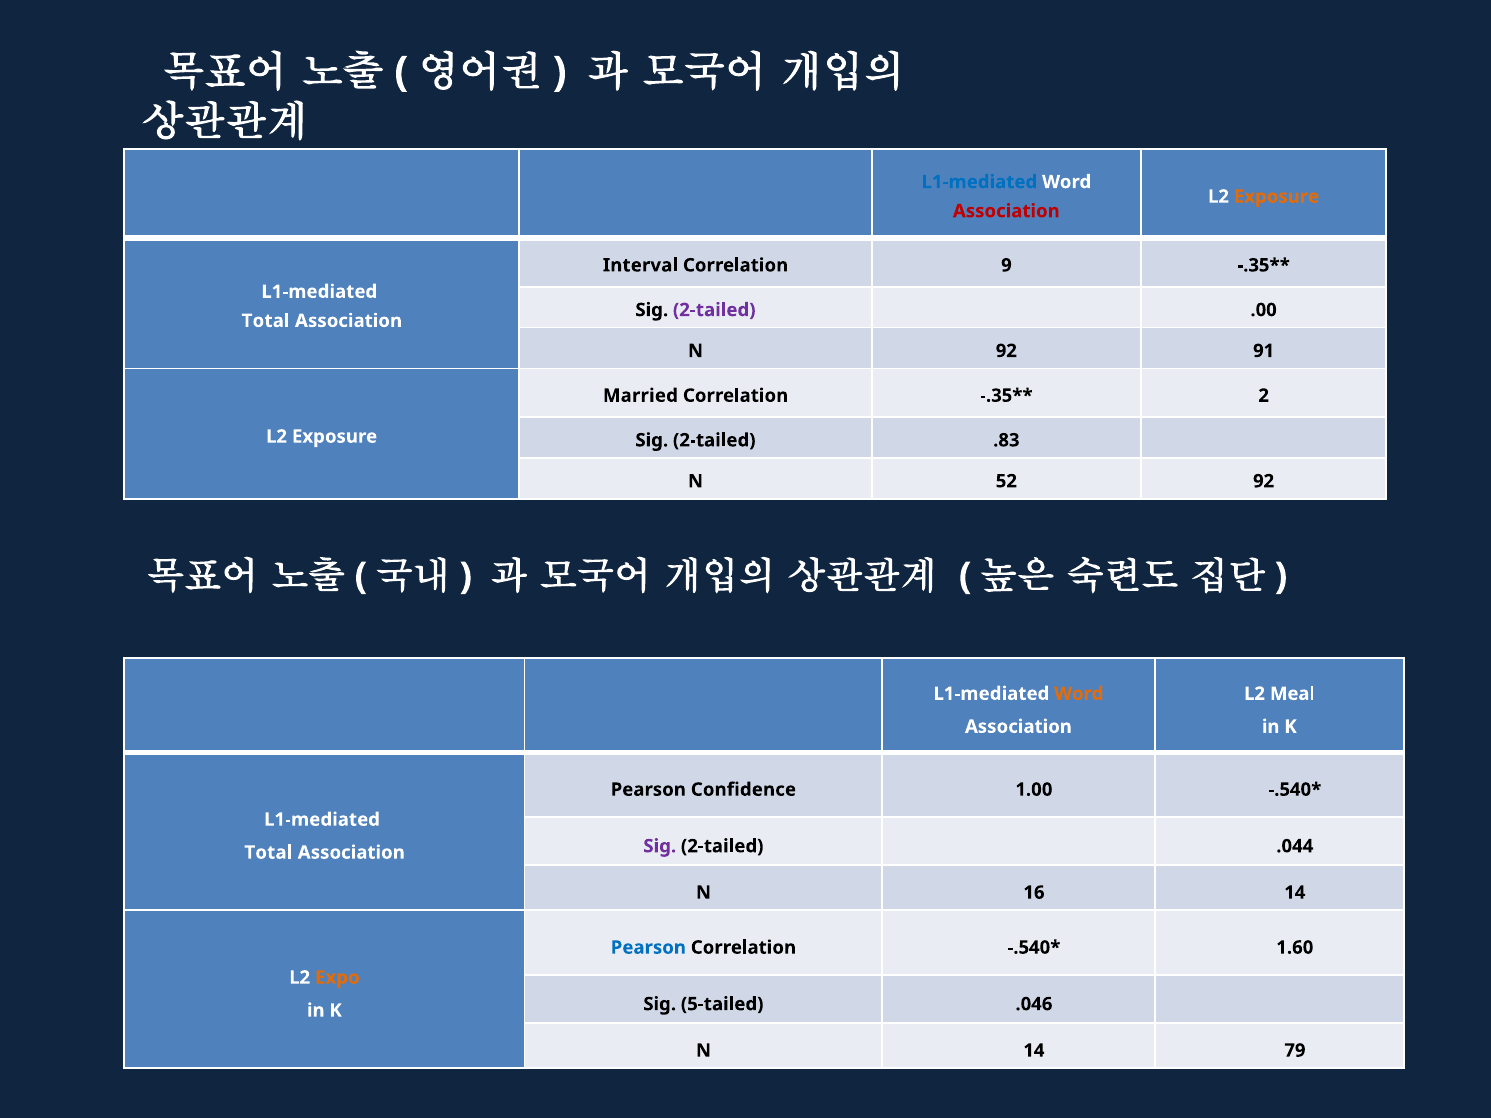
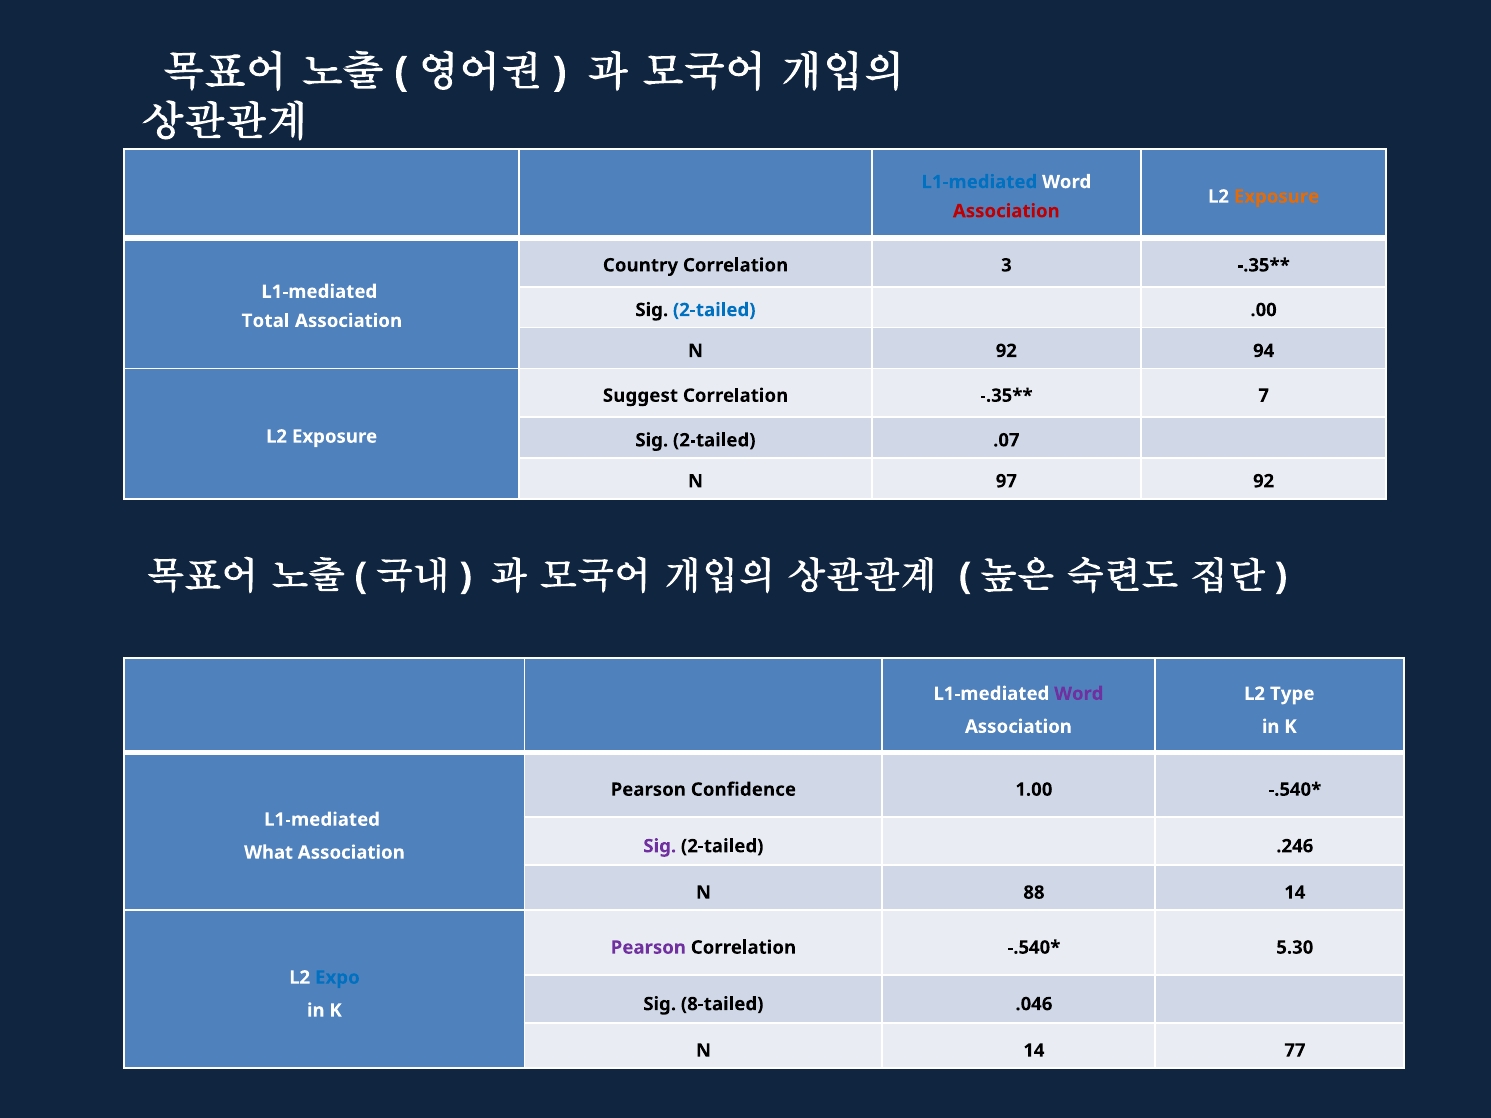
Interval: Interval -> Country
9: 9 -> 3
2-tailed at (714, 310) colour: purple -> blue
91: 91 -> 94
Married: Married -> Suggest
2: 2 -> 7
.83: .83 -> .07
52: 52 -> 97
Word at (1079, 694) colour: orange -> purple
Meal: Meal -> Type
.044: .044 -> .246
Total at (268, 853): Total -> What
16: 16 -> 88
Pearson at (648, 948) colour: blue -> purple
1.60: 1.60 -> 5.30
Expo colour: orange -> blue
5-tailed: 5-tailed -> 8-tailed
79: 79 -> 77
